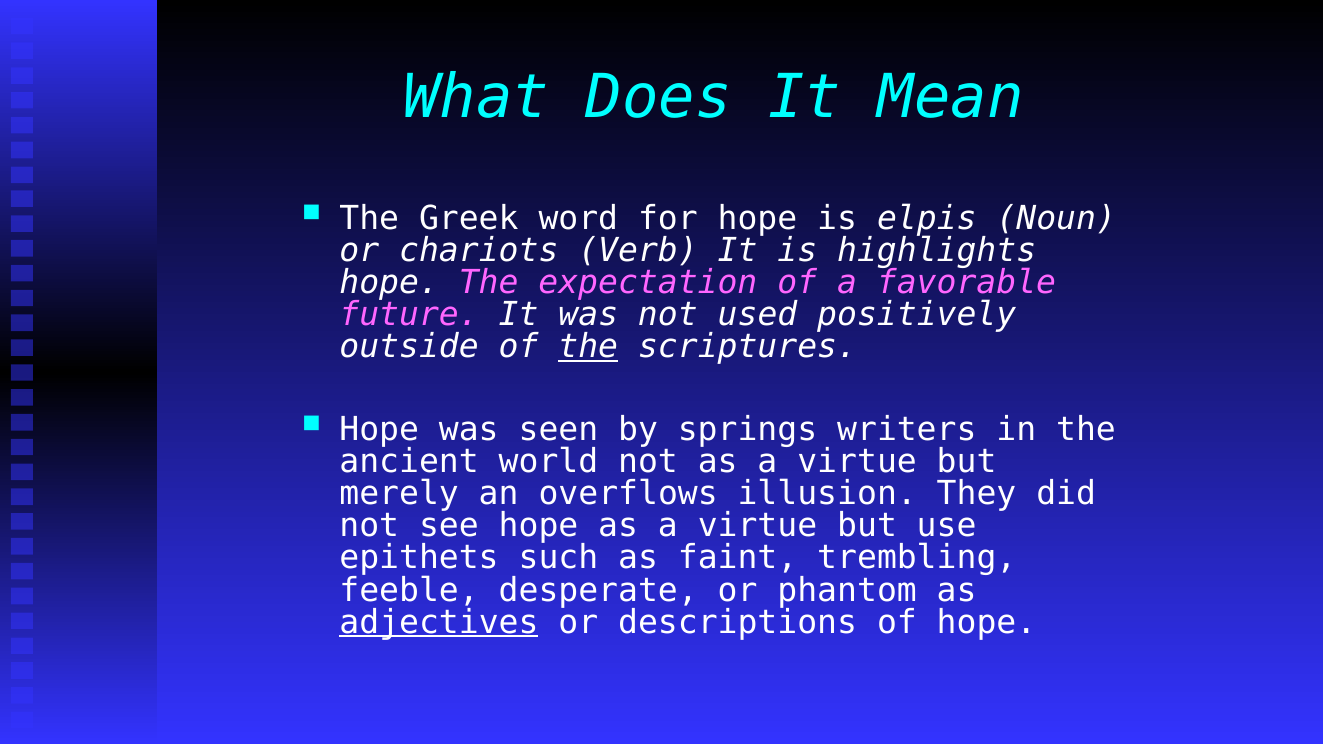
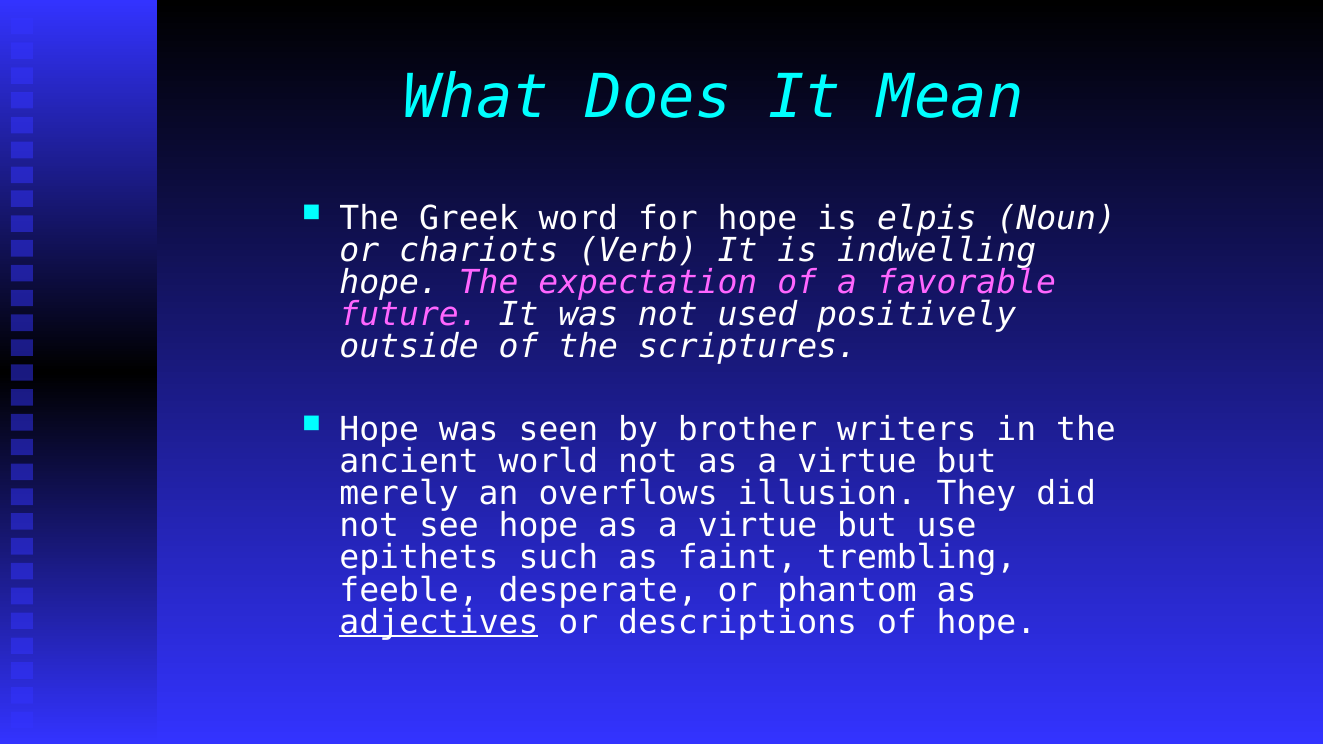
highlights: highlights -> indwelling
the at (588, 347) underline: present -> none
springs: springs -> brother
